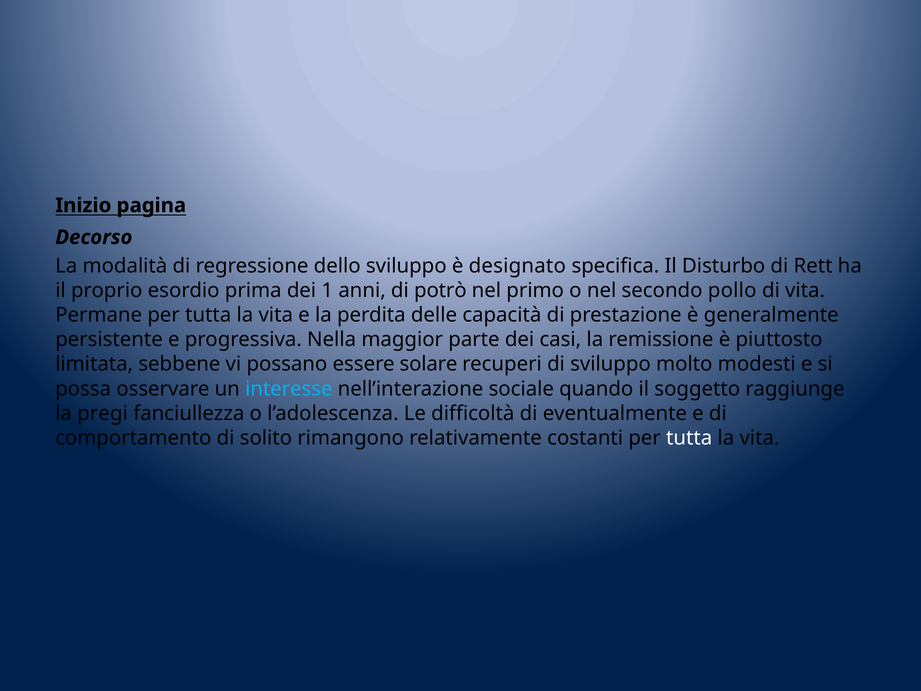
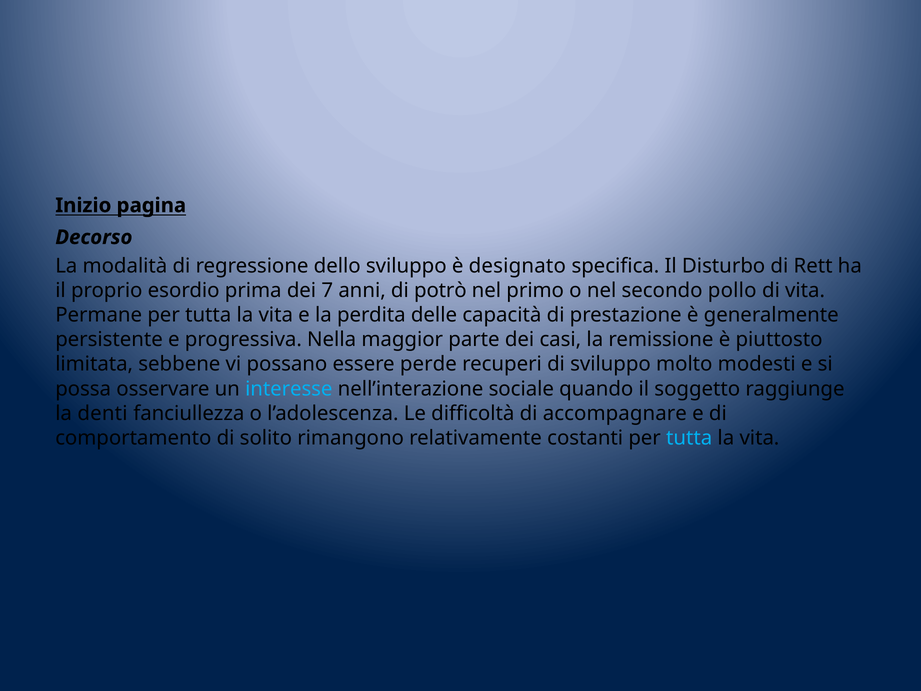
1: 1 -> 7
solare: solare -> perde
pregi: pregi -> denti
eventualmente: eventualmente -> accompagnare
tutta at (689, 438) colour: white -> light blue
